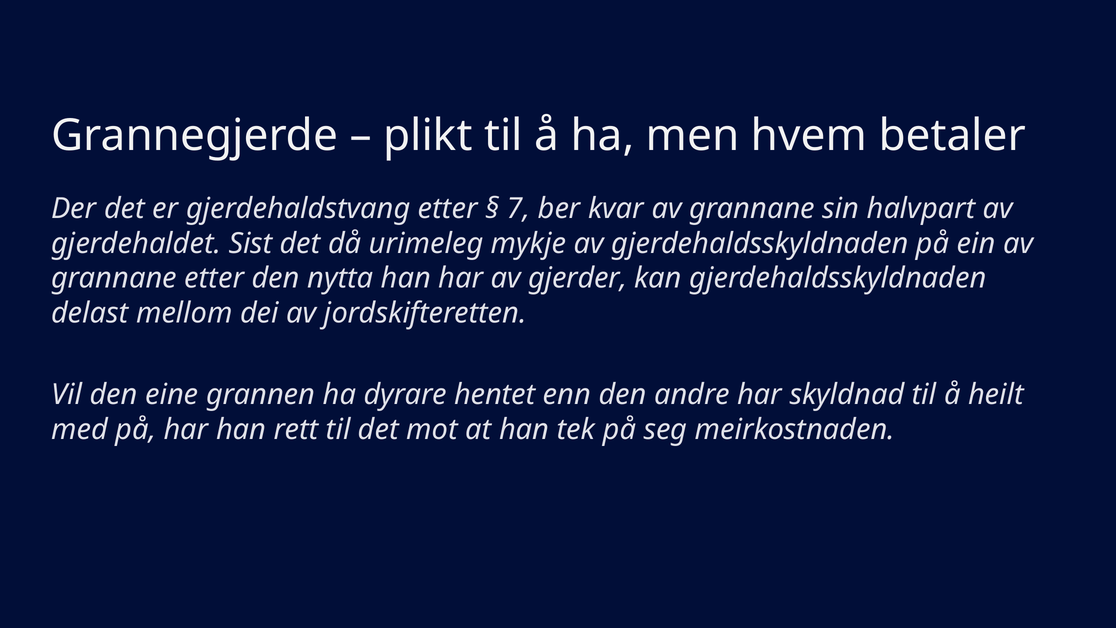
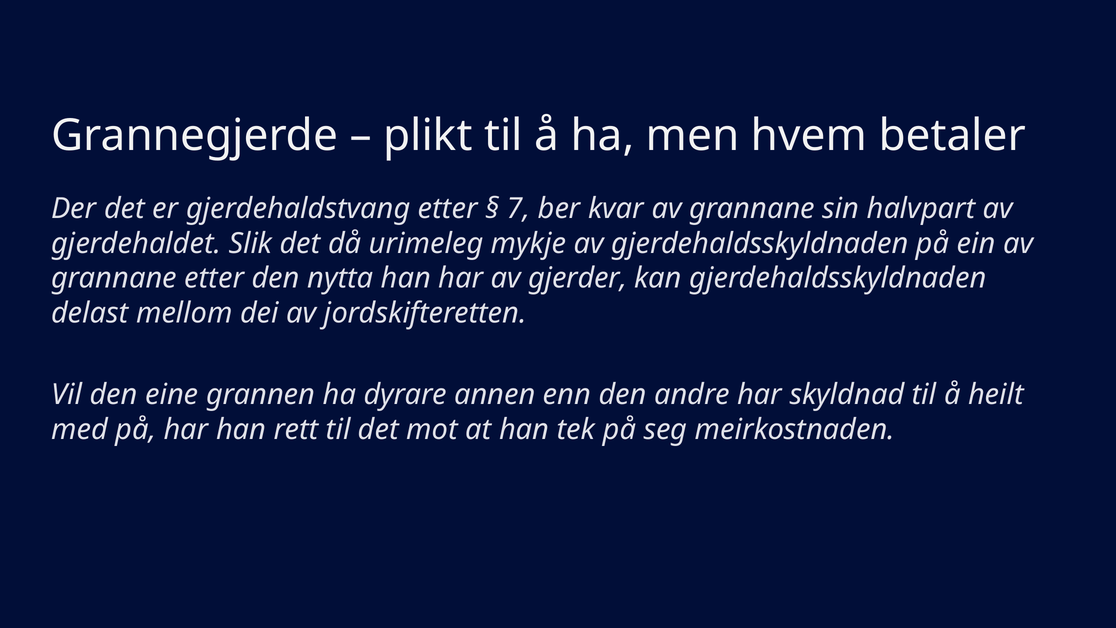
Sist: Sist -> Slik
hentet: hentet -> annen
